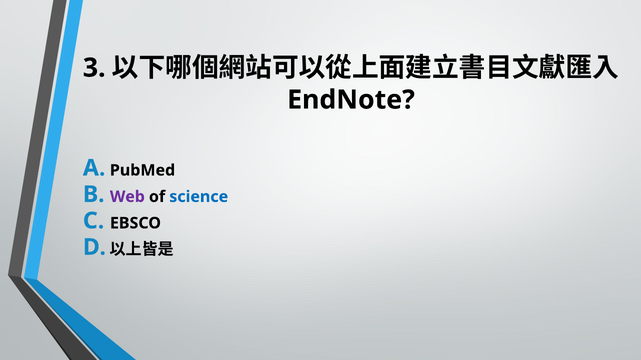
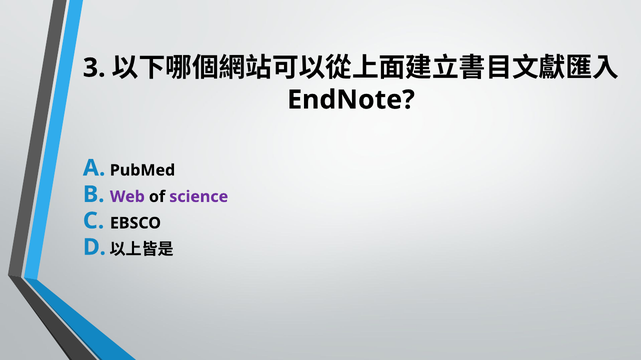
science colour: blue -> purple
